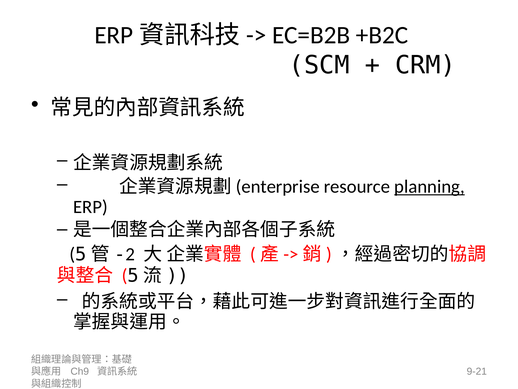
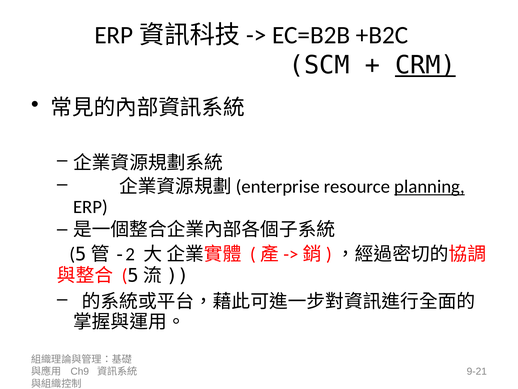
CRM underline: none -> present
